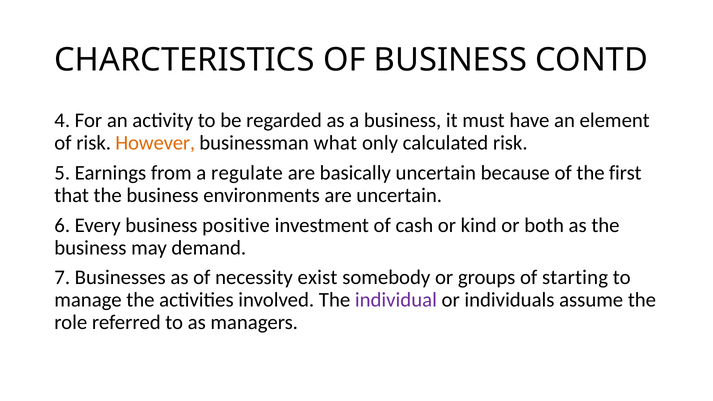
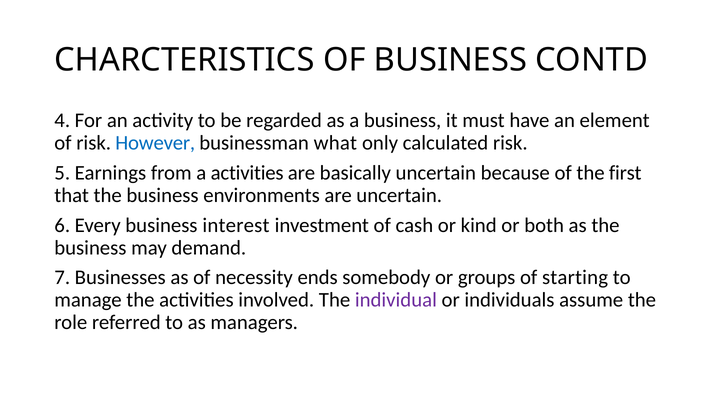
However colour: orange -> blue
a regulate: regulate -> activities
positive: positive -> interest
exist: exist -> ends
